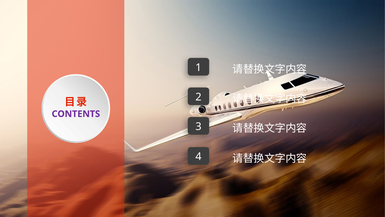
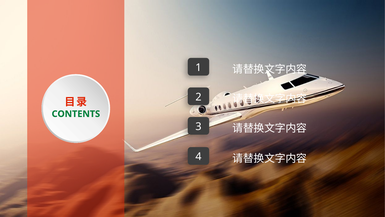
CONTENTS colour: purple -> green
